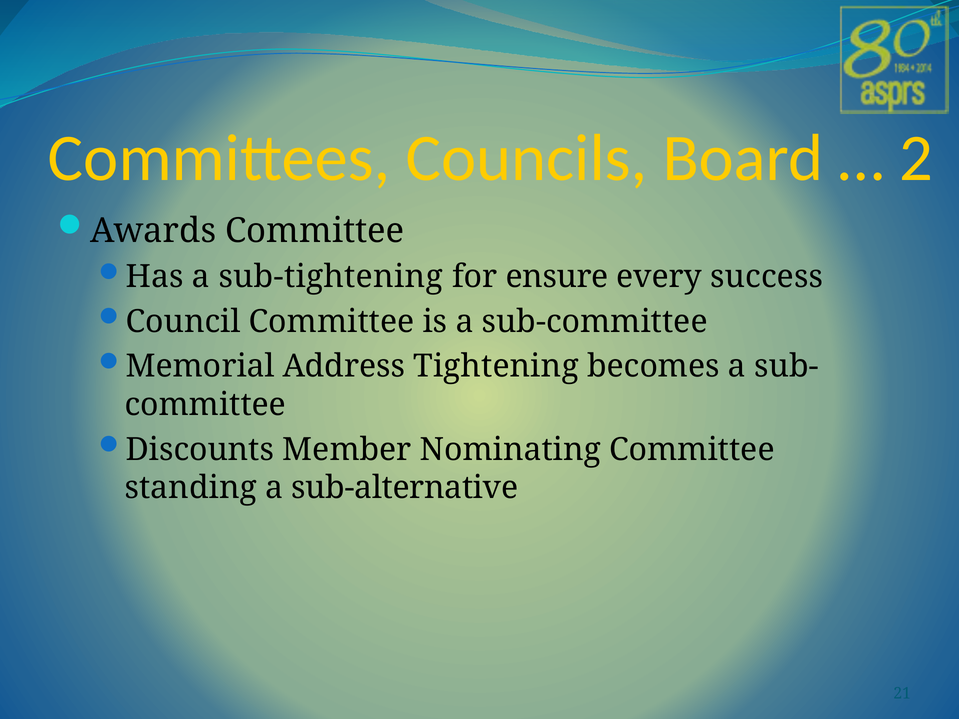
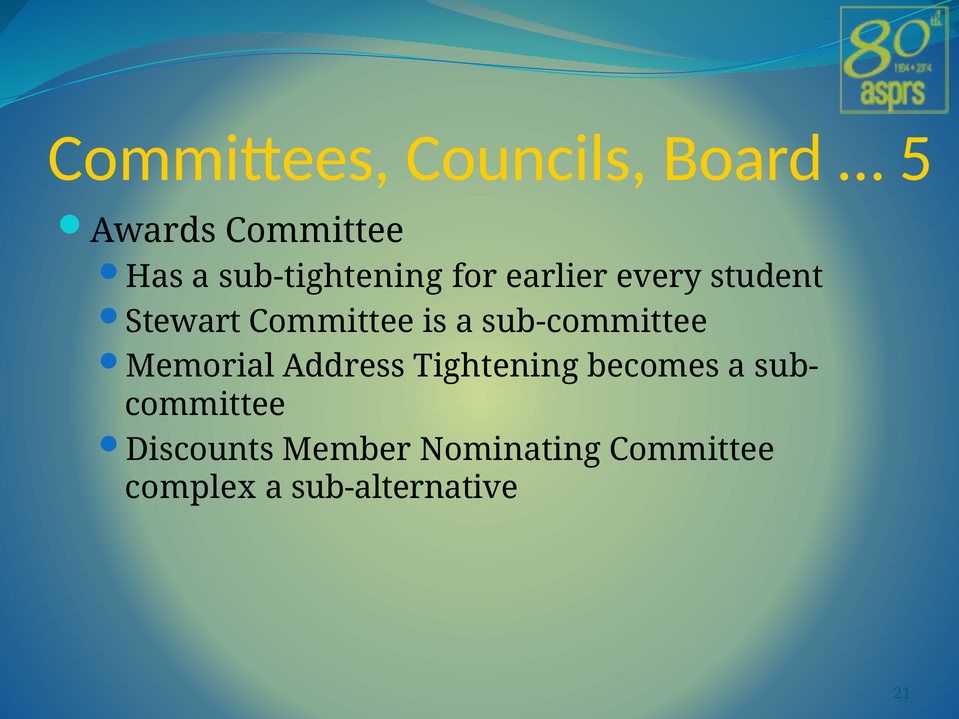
2: 2 -> 5
ensure: ensure -> earlier
success: success -> student
Council: Council -> Stewart
standing: standing -> complex
